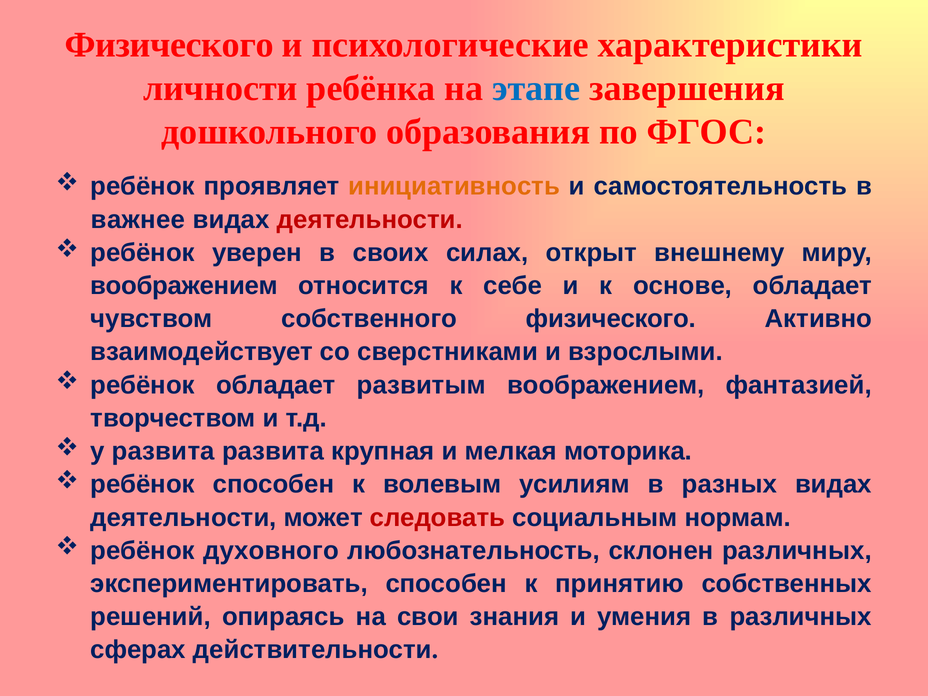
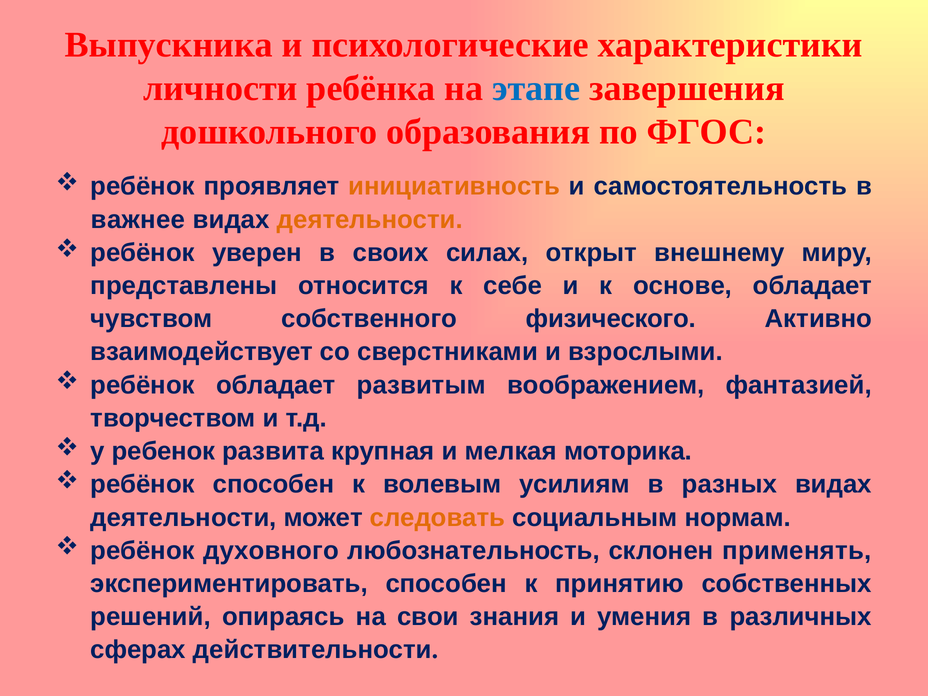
Физического at (169, 45): Физического -> Выпускника
деятельности at (370, 220) colour: red -> orange
воображением at (184, 286): воображением -> представлены
у развита: развита -> ребенок
следовать colour: red -> orange
склонен различных: различных -> применять
